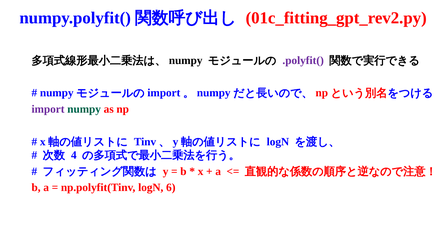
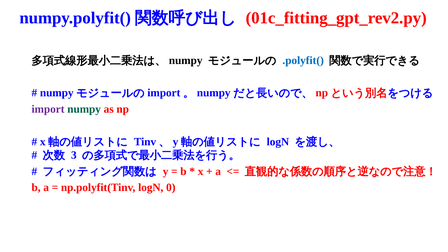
.polyfit( colour: purple -> blue
4: 4 -> 3
6: 6 -> 0
